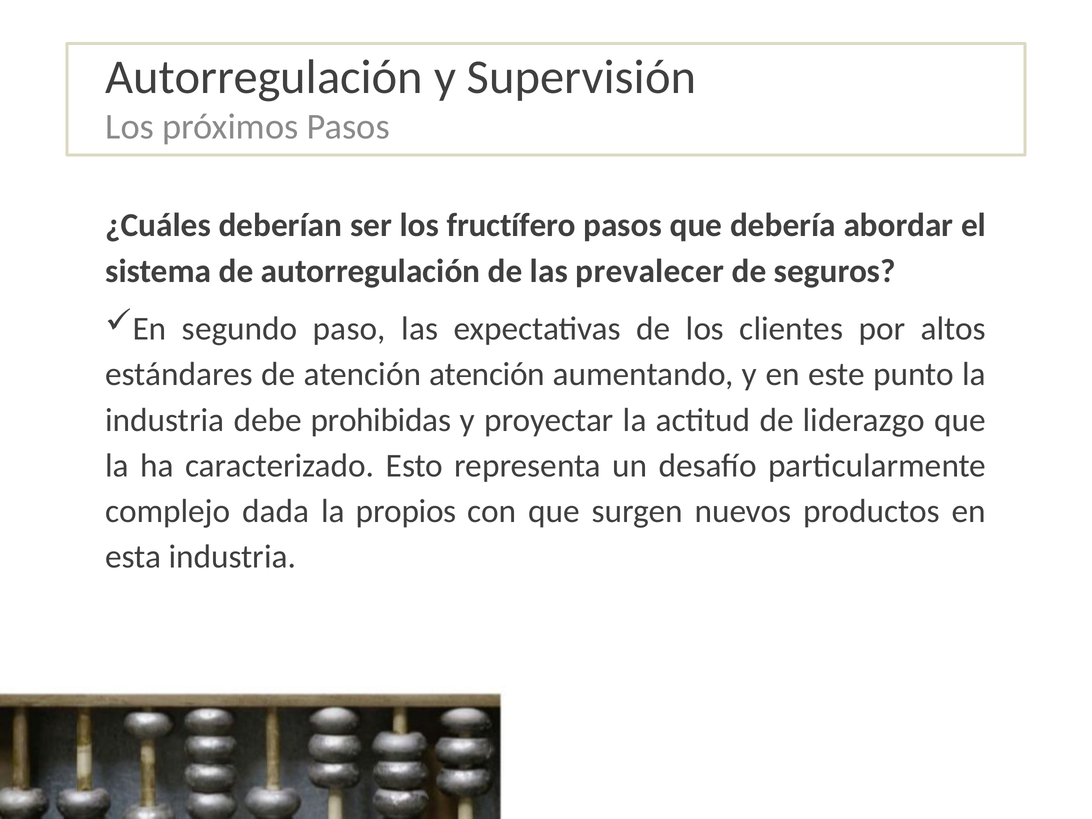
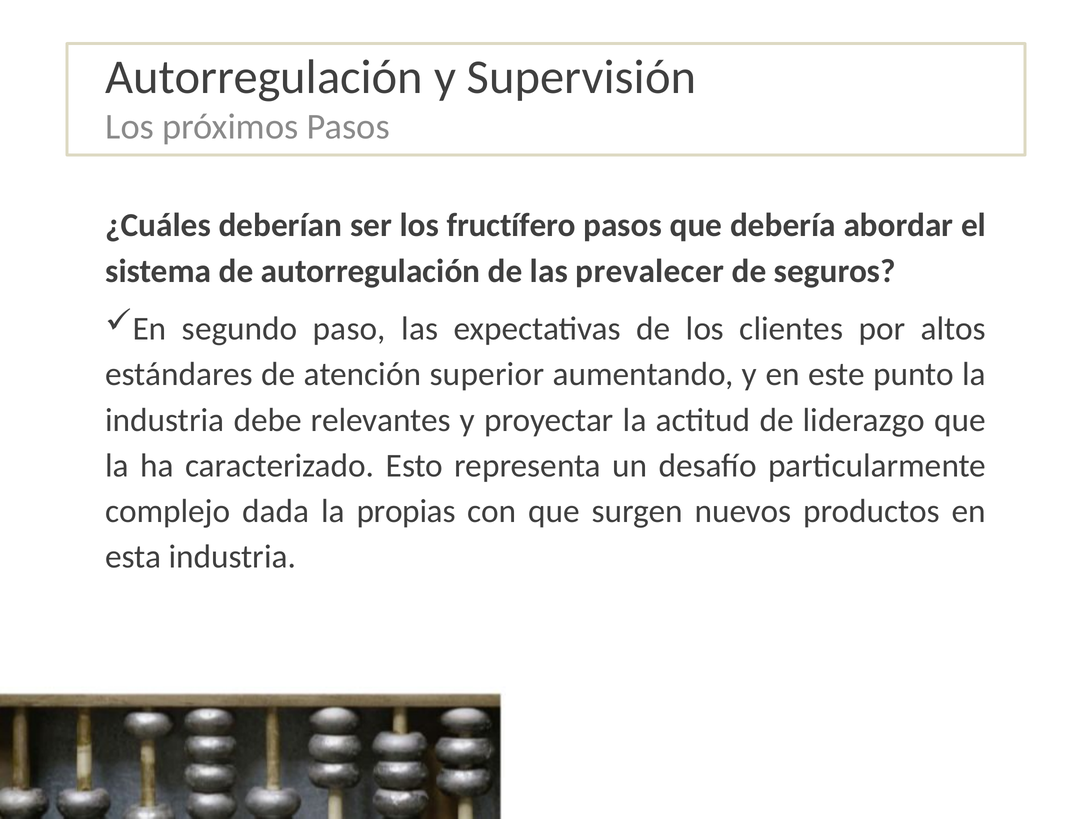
atención atención: atención -> superior
prohibidas: prohibidas -> relevantes
propios: propios -> propias
